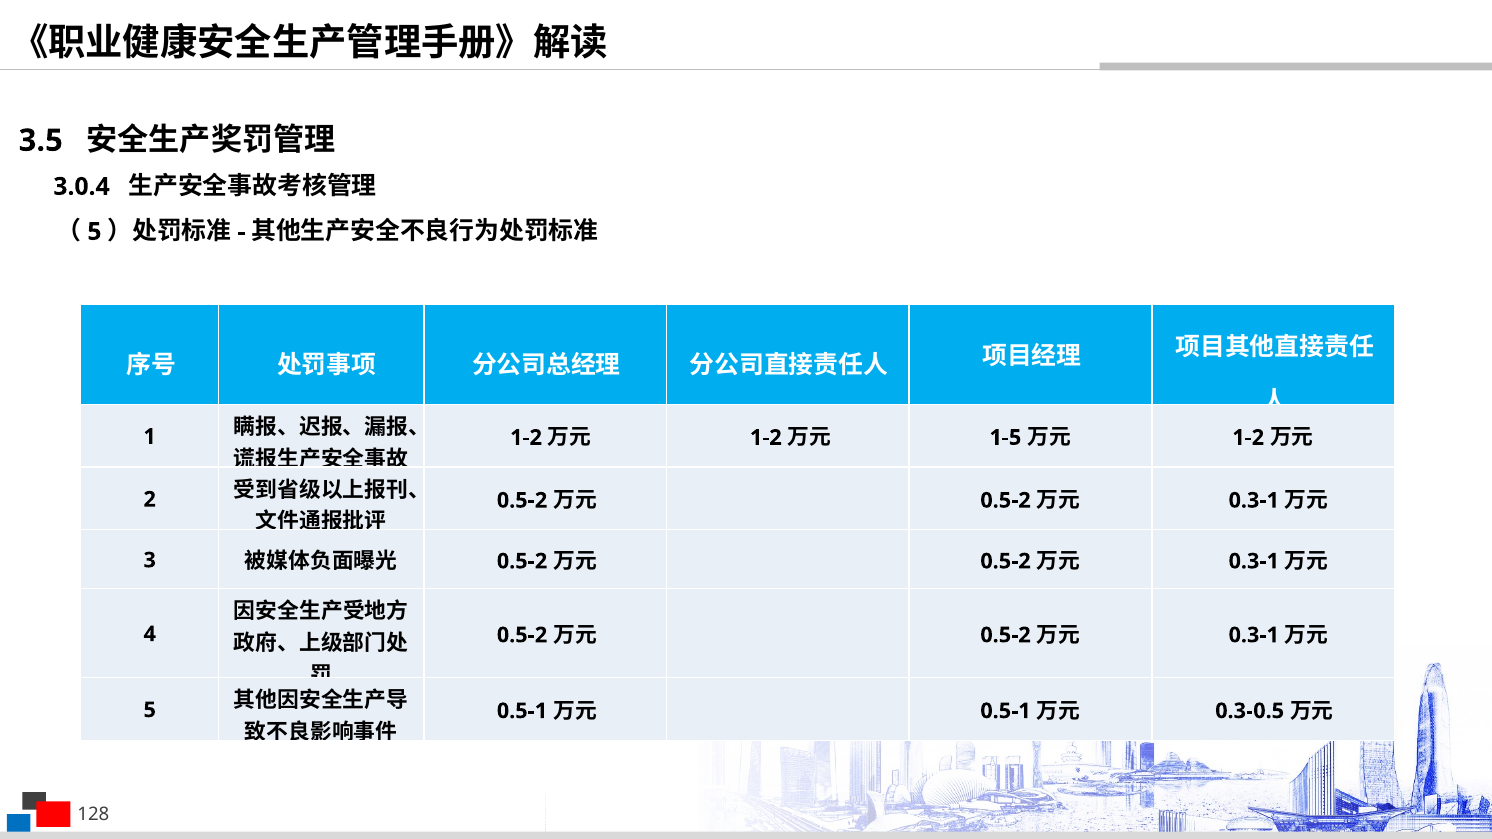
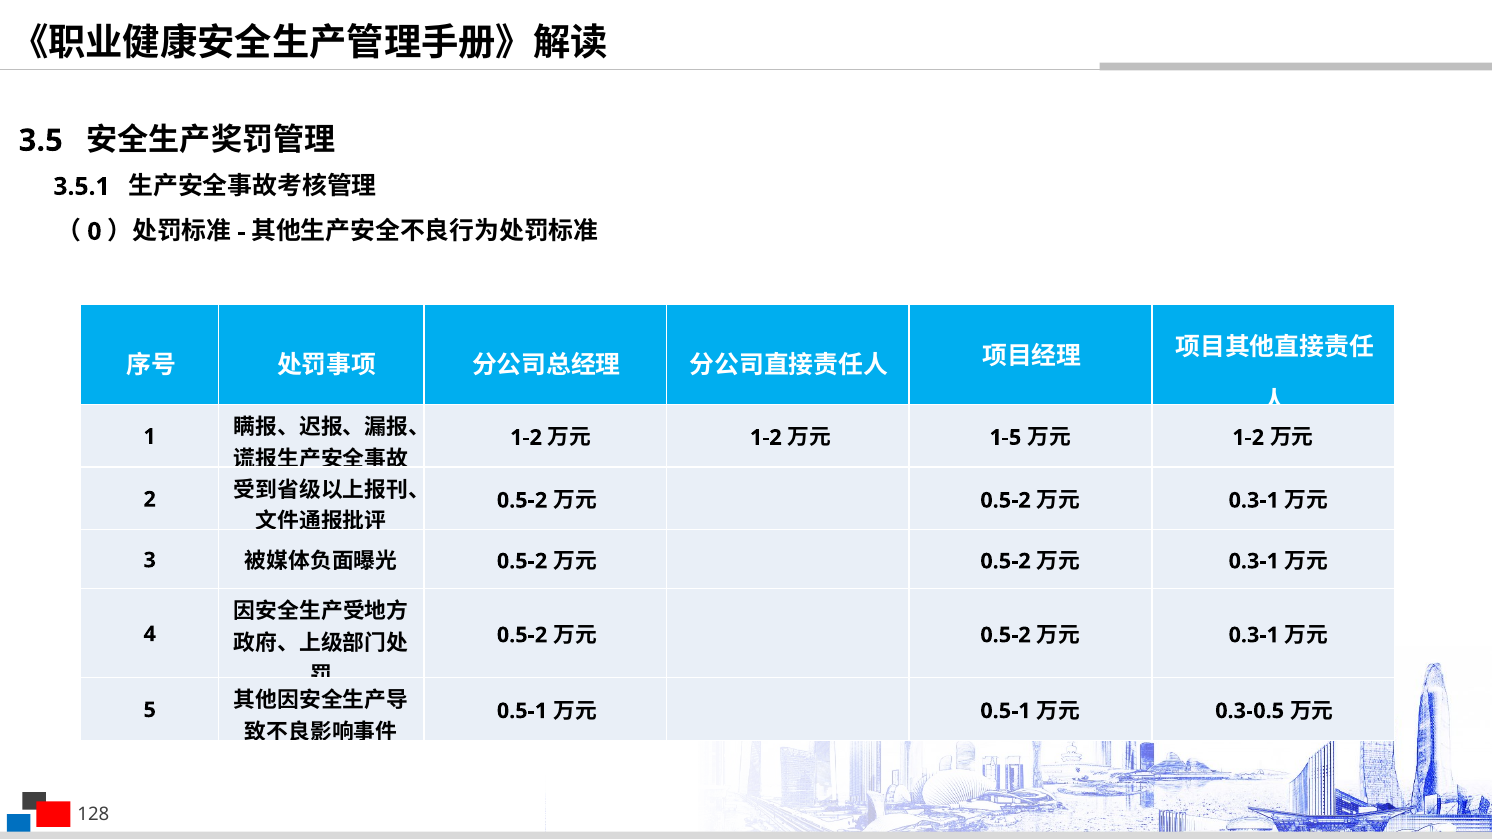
3.0.4: 3.0.4 -> 3.5.1
5 at (94, 232): 5 -> 0
